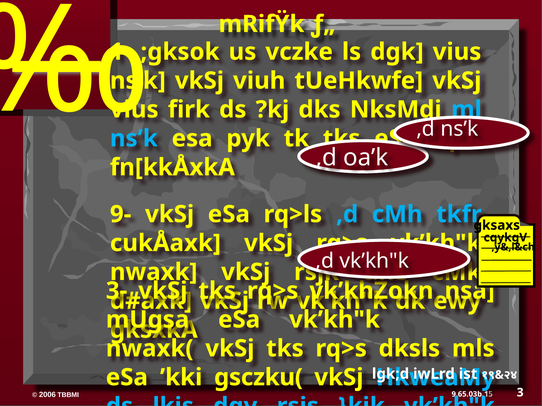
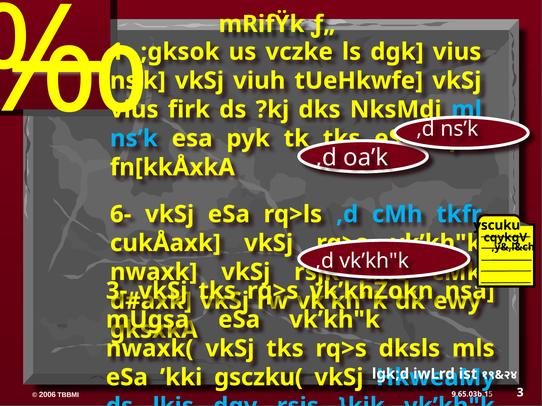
9-: 9- -> 6-
gksaxs: gksaxs -> yscuku
